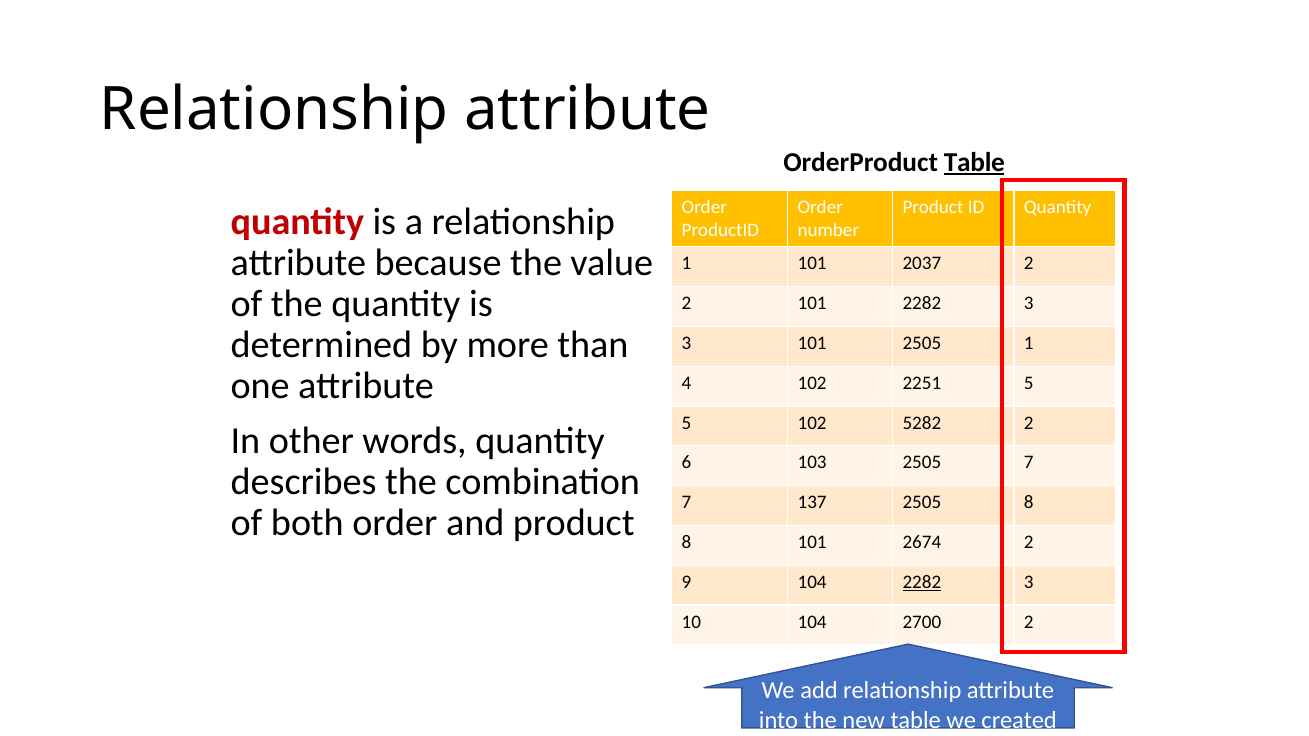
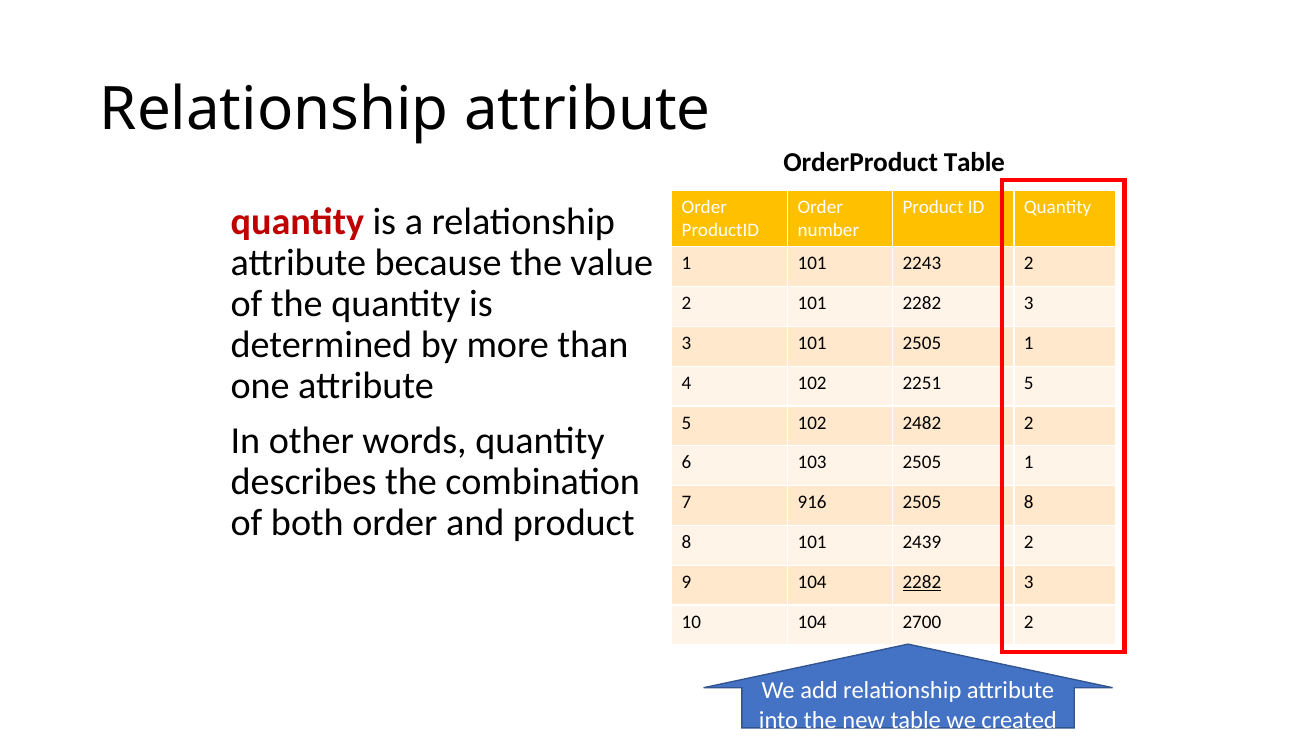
Table at (974, 162) underline: present -> none
2037: 2037 -> 2243
5282: 5282 -> 2482
103 2505 7: 7 -> 1
137: 137 -> 916
2674: 2674 -> 2439
